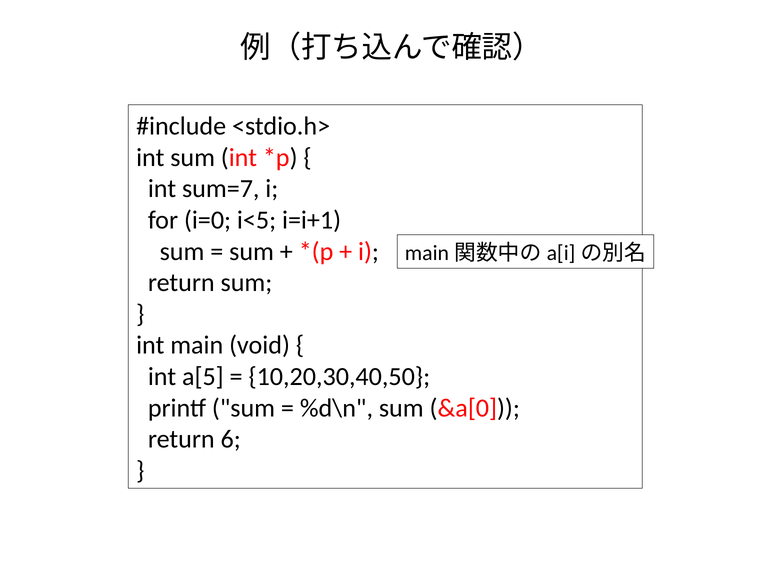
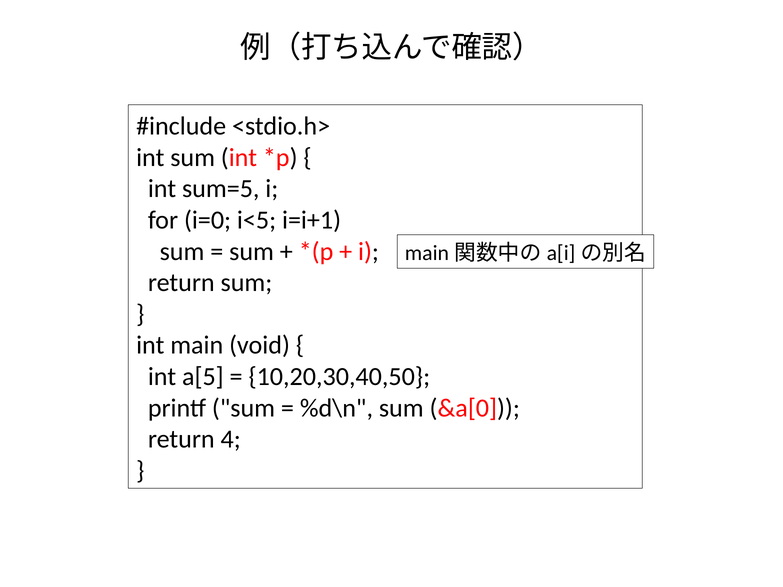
sum=7: sum=7 -> sum=5
6: 6 -> 4
